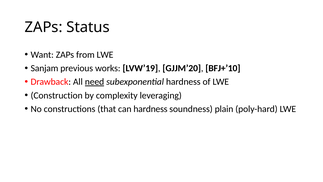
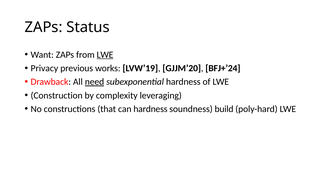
LWE at (105, 55) underline: none -> present
Sanjam: Sanjam -> Privacy
BFJ+’10: BFJ+’10 -> BFJ+’24
plain: plain -> build
